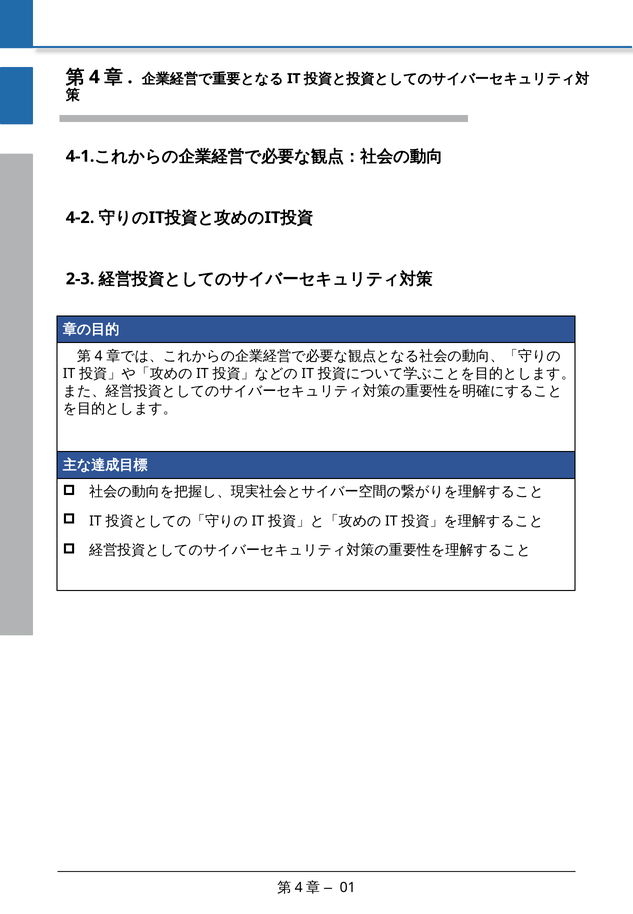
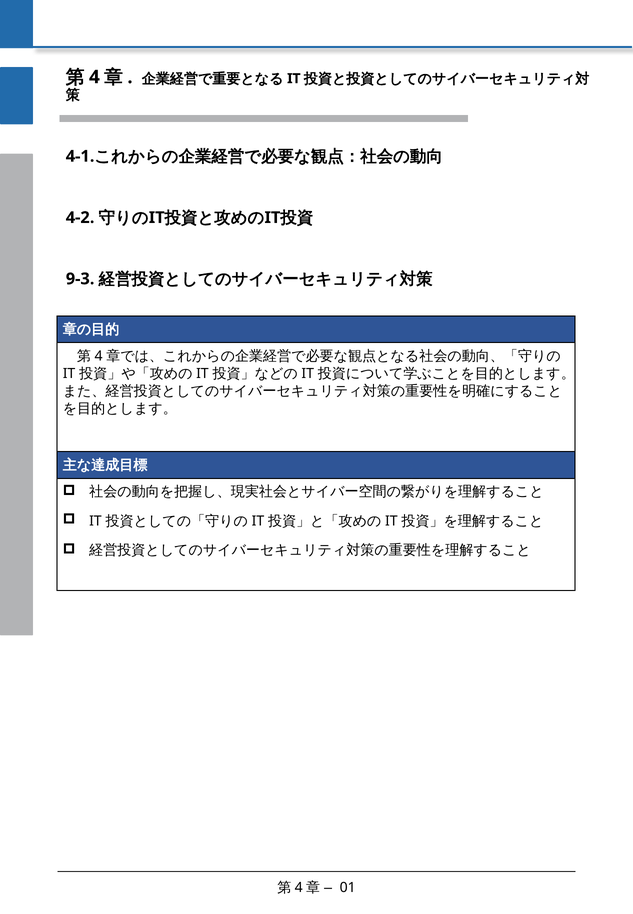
2-3: 2-3 -> 9-3
